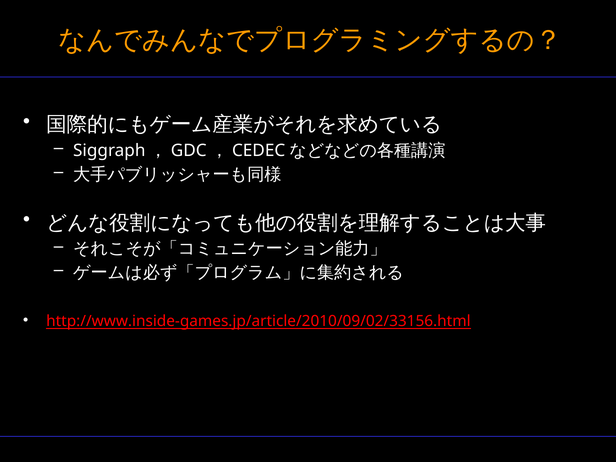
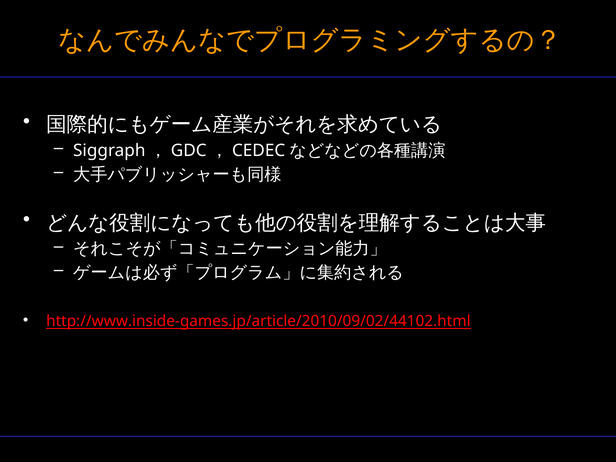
http://www.inside-games.jp/article/2010/09/02/33156.html: http://www.inside-games.jp/article/2010/09/02/33156.html -> http://www.inside-games.jp/article/2010/09/02/44102.html
